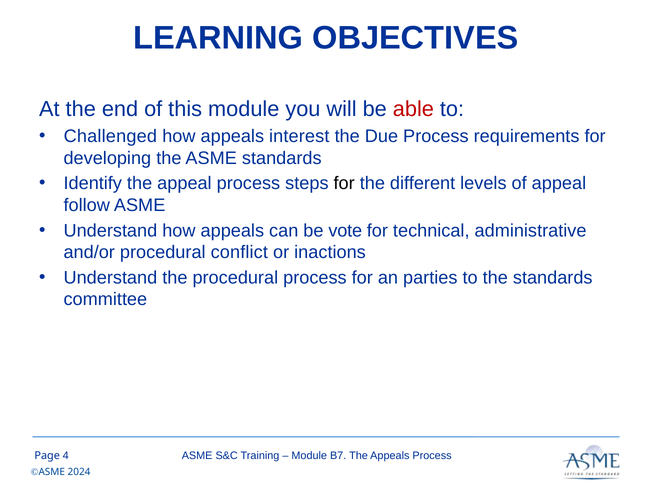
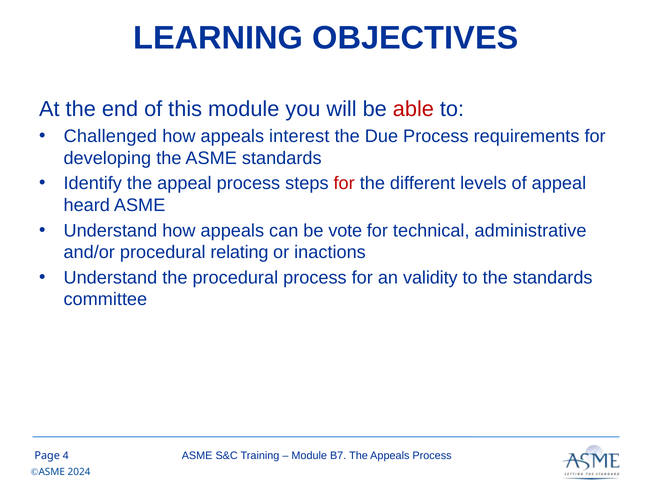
for at (344, 183) colour: black -> red
follow: follow -> heard
conflict: conflict -> relating
parties: parties -> validity
